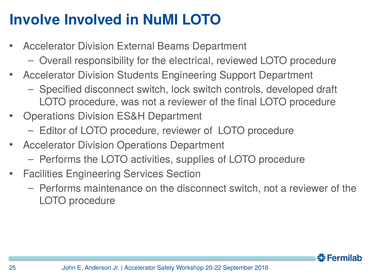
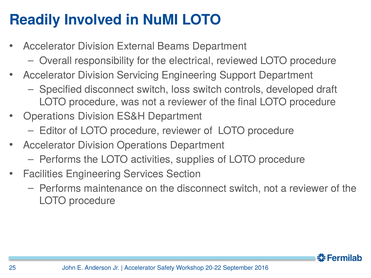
Involve: Involve -> Readily
Students: Students -> Servicing
lock: lock -> loss
